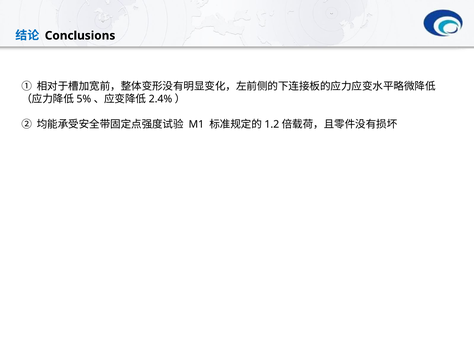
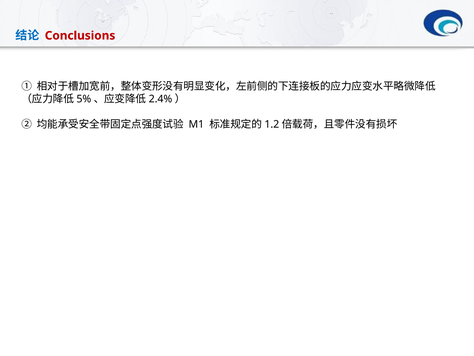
Conclusions colour: black -> red
